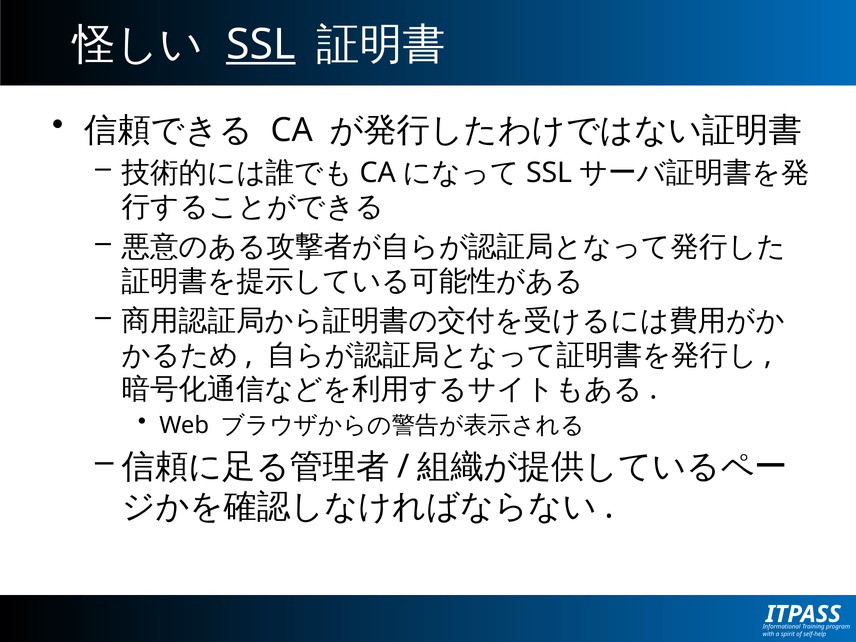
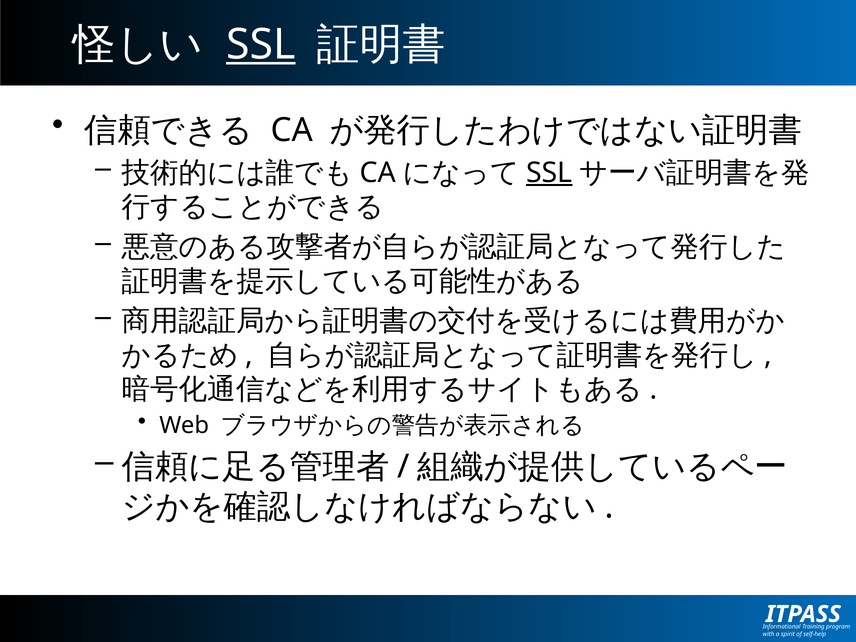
SSL at (549, 173) underline: none -> present
